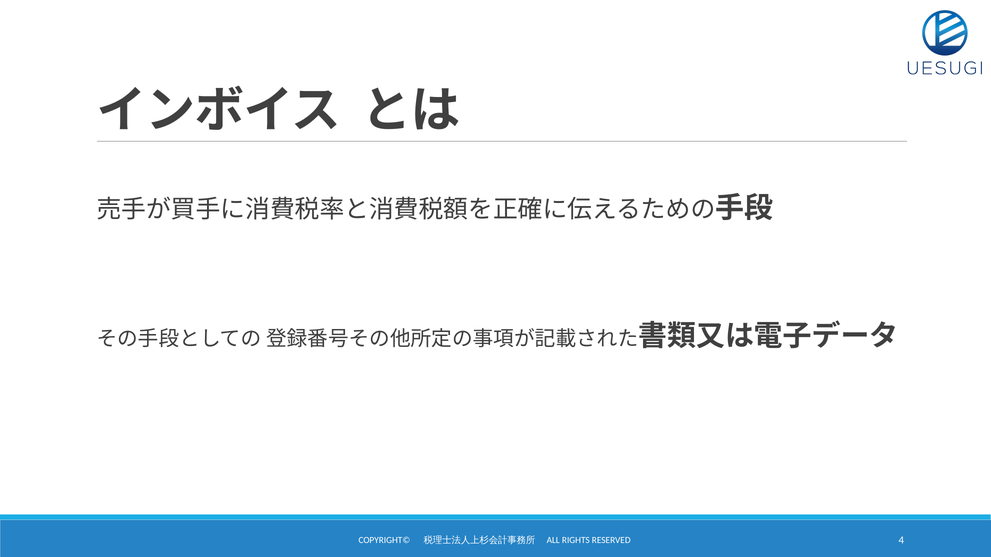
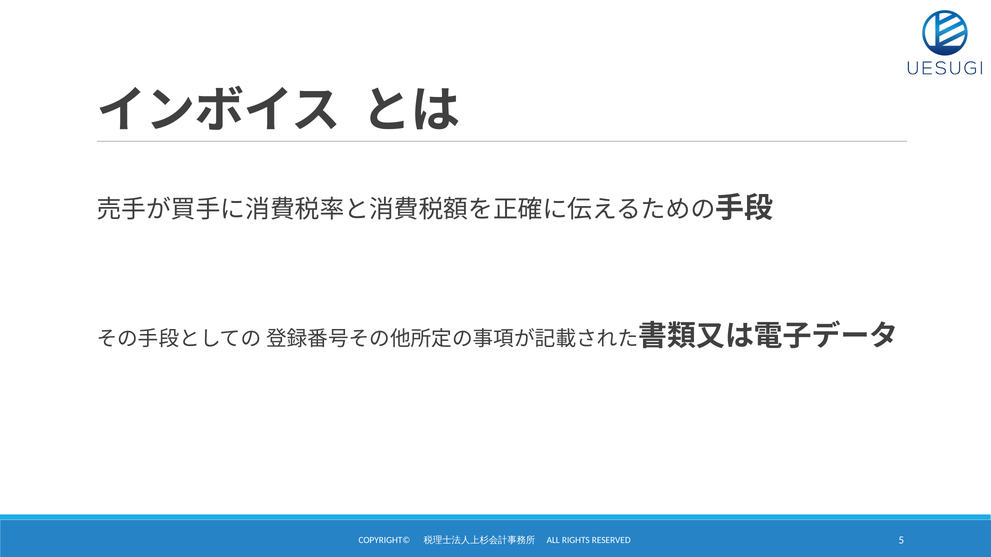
4: 4 -> 5
